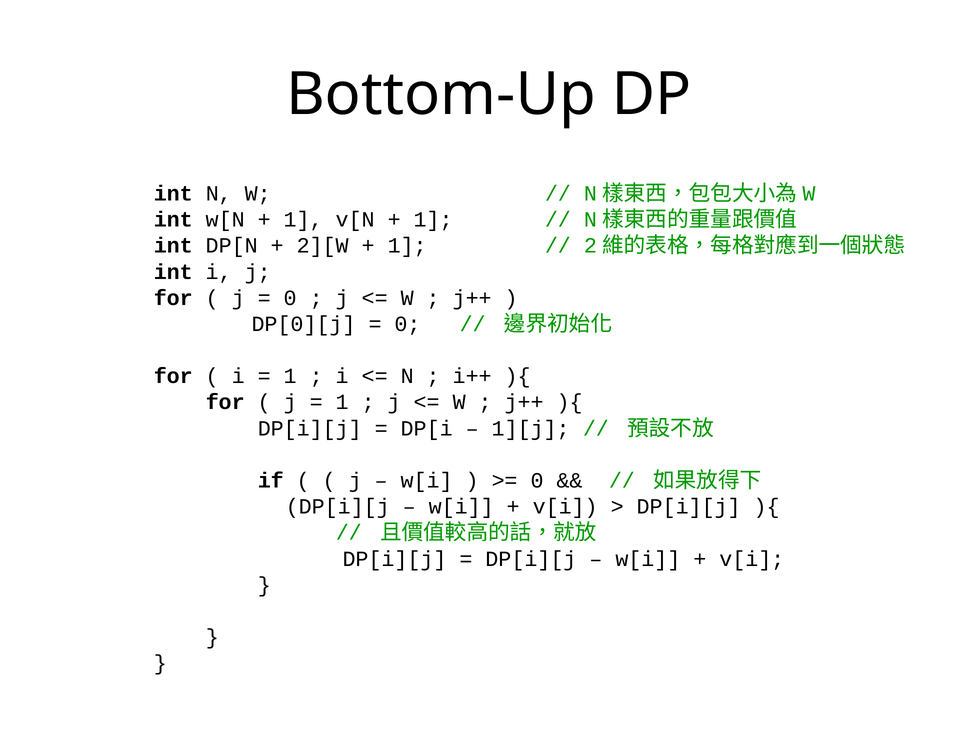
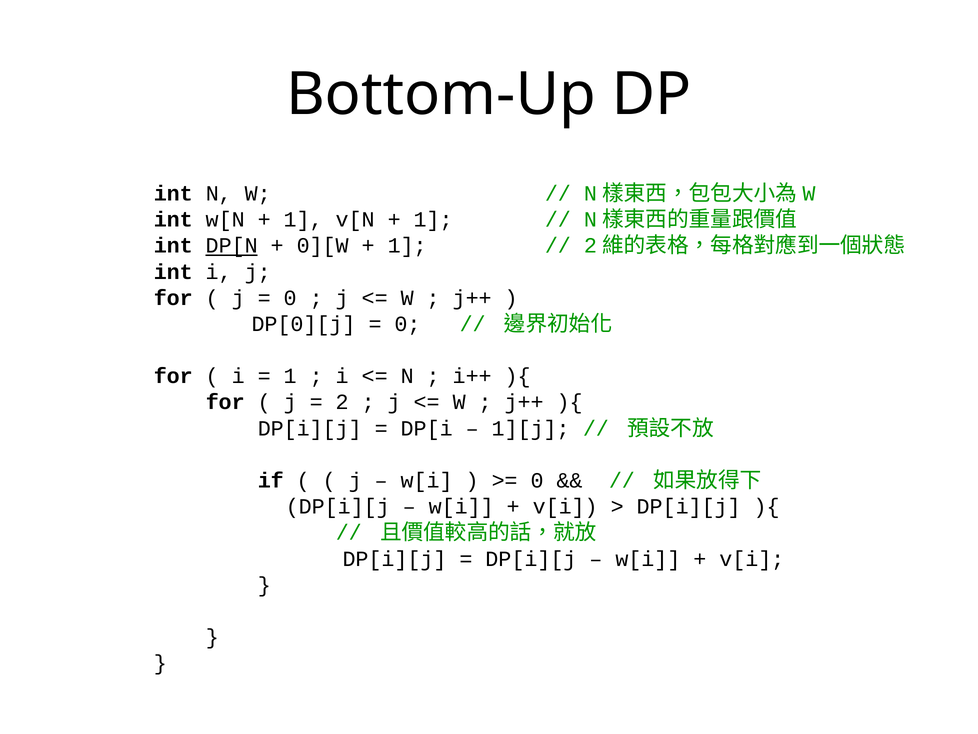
DP[N underline: none -> present
2][W: 2][W -> 0][W
1 at (342, 402): 1 -> 2
